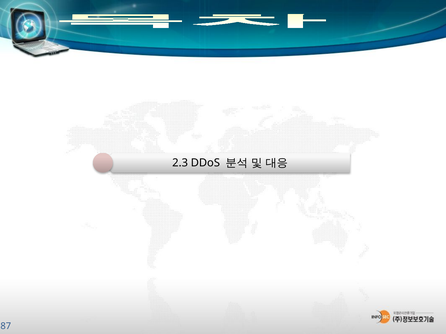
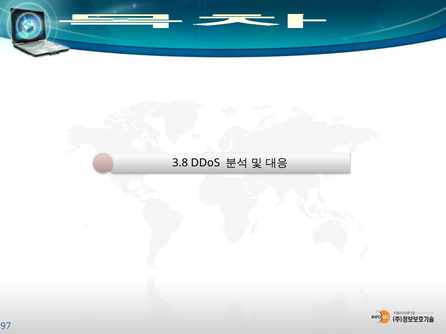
2.3: 2.3 -> 3.8
87: 87 -> 97
